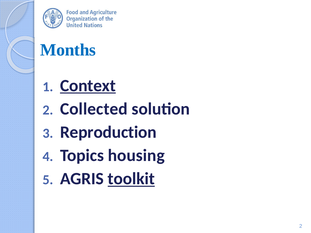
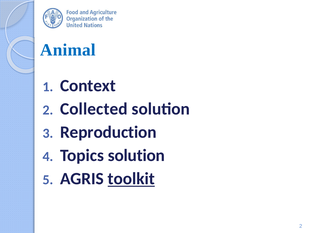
Months: Months -> Animal
Context underline: present -> none
Topics housing: housing -> solution
